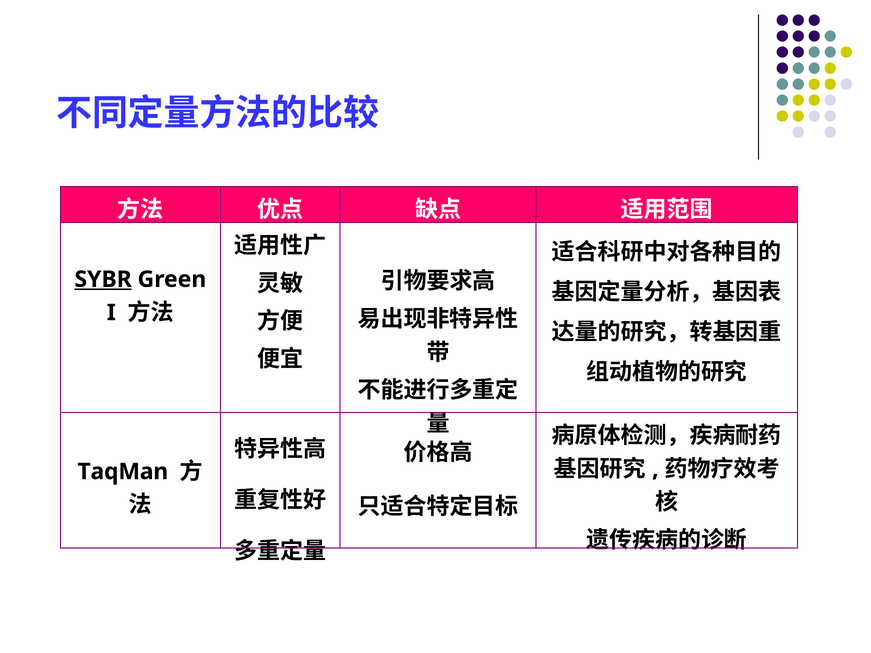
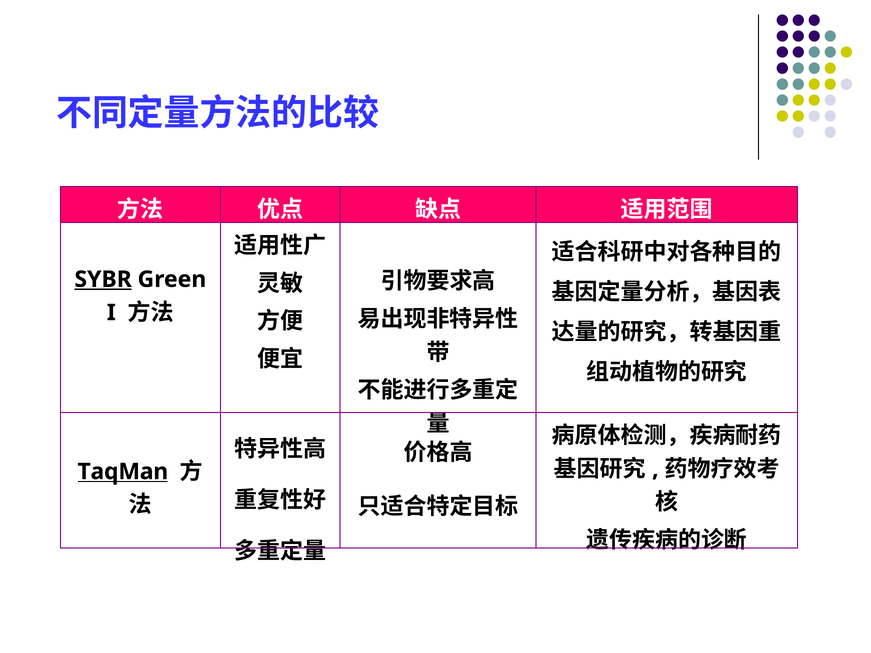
TaqMan underline: none -> present
